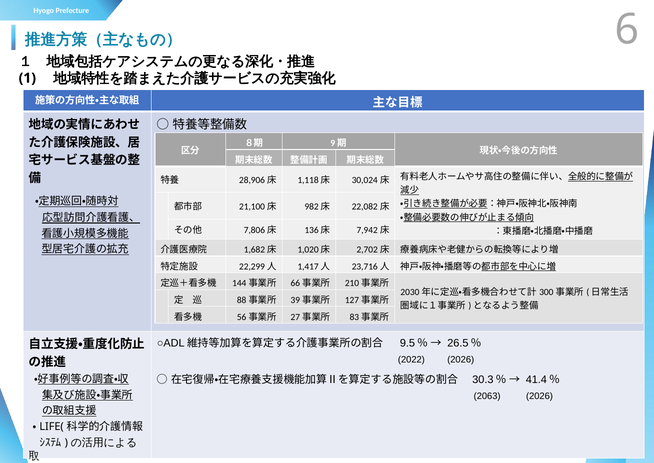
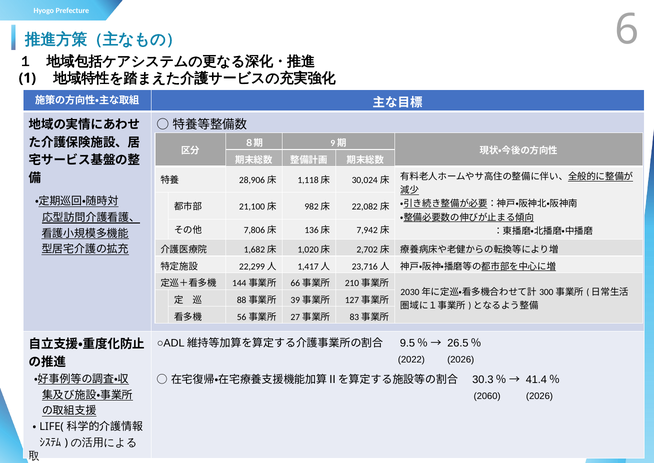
2063: 2063 -> 2060
